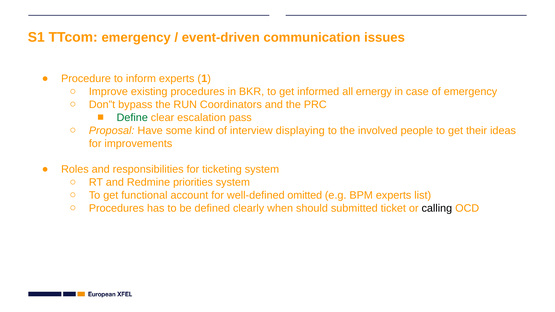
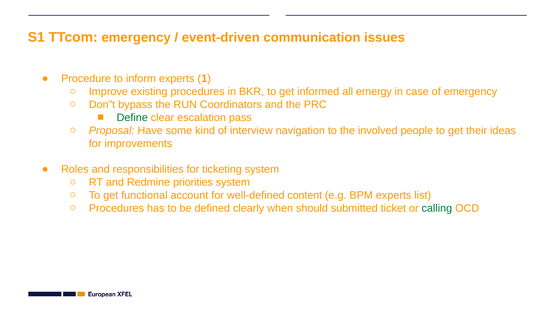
displaying: displaying -> navigation
omitted: omitted -> content
calling colour: black -> green
